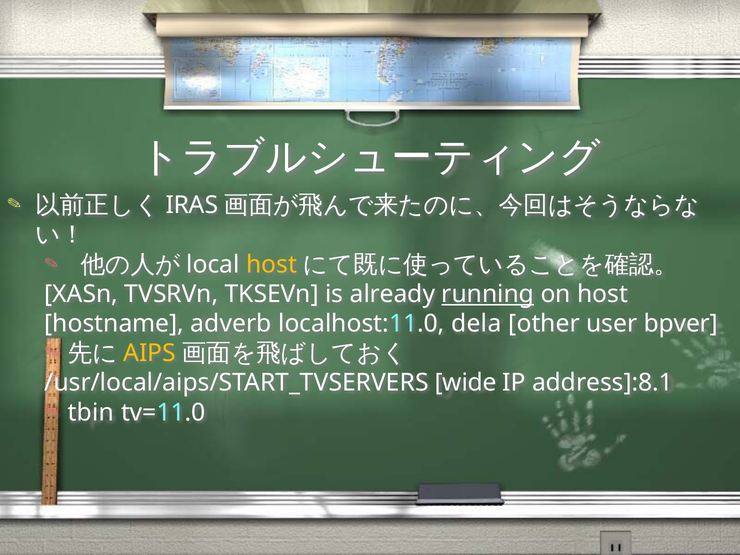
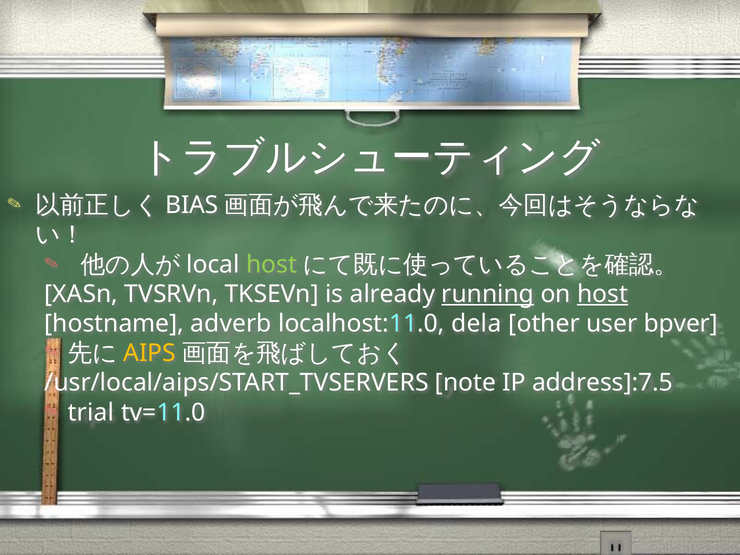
IRAS: IRAS -> BIAS
host at (272, 264) colour: yellow -> light green
host at (603, 294) underline: none -> present
wide: wide -> note
address]:8.1: address]:8.1 -> address]:7.5
tbin: tbin -> trial
